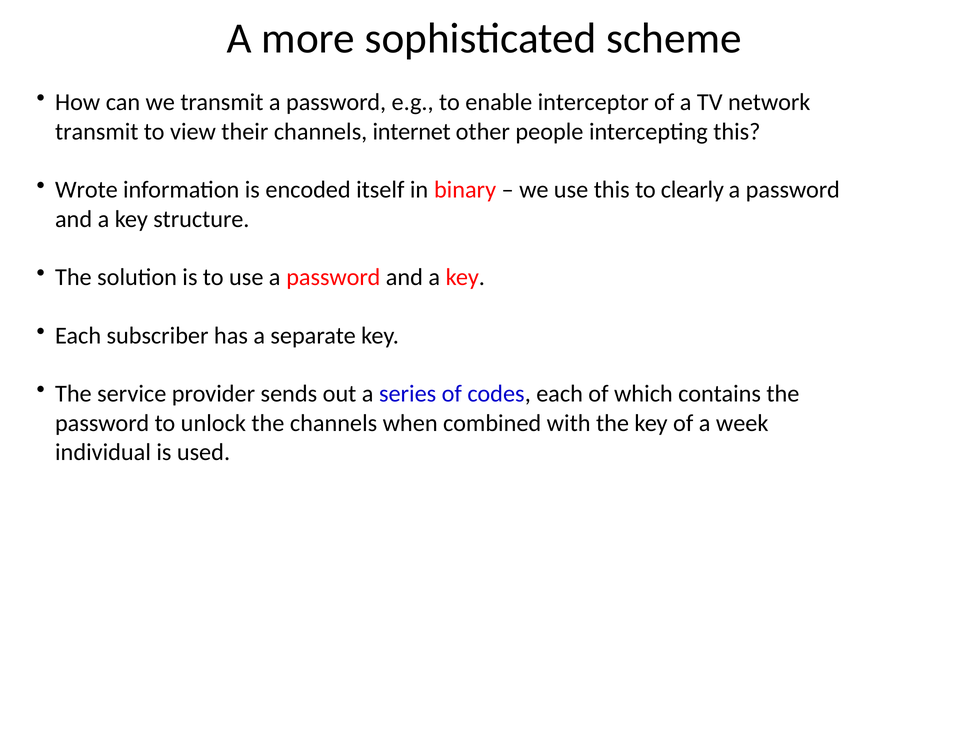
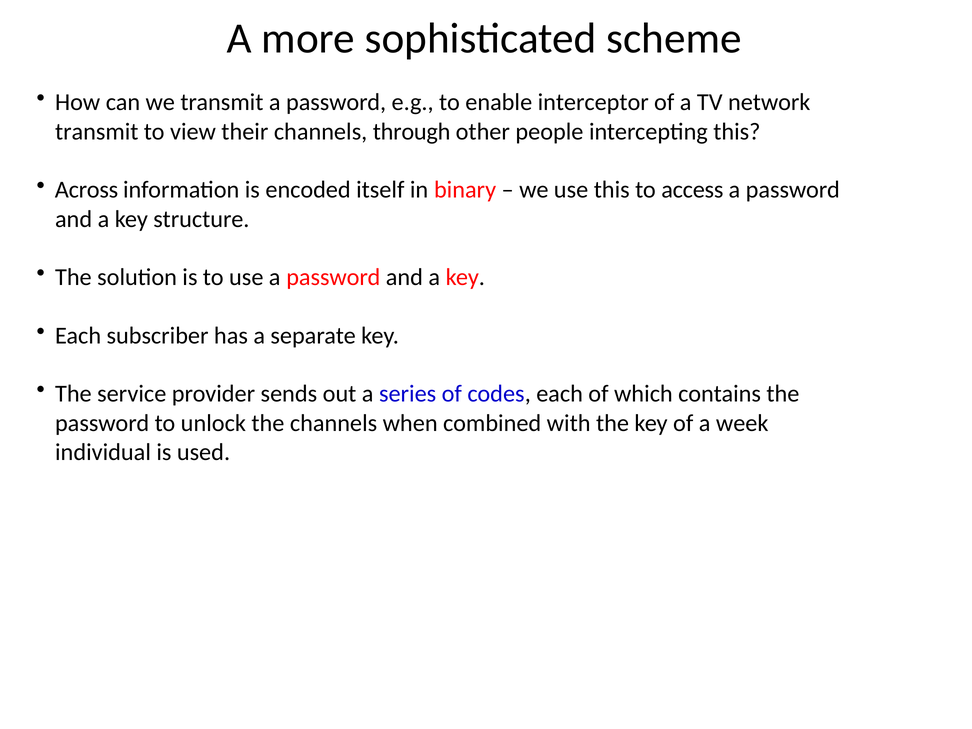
internet: internet -> through
Wrote: Wrote -> Across
clearly: clearly -> access
